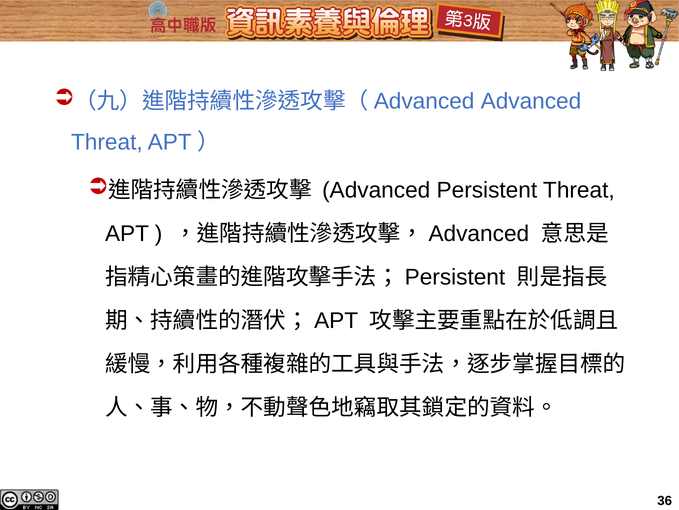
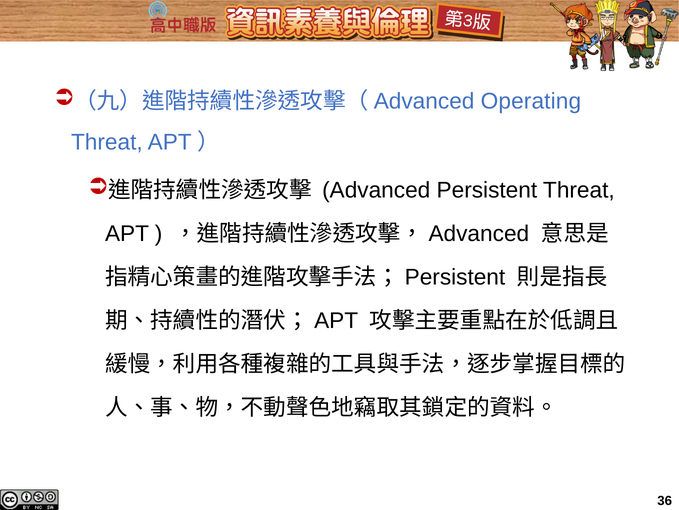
Advanced at (531, 101): Advanced -> Operating
